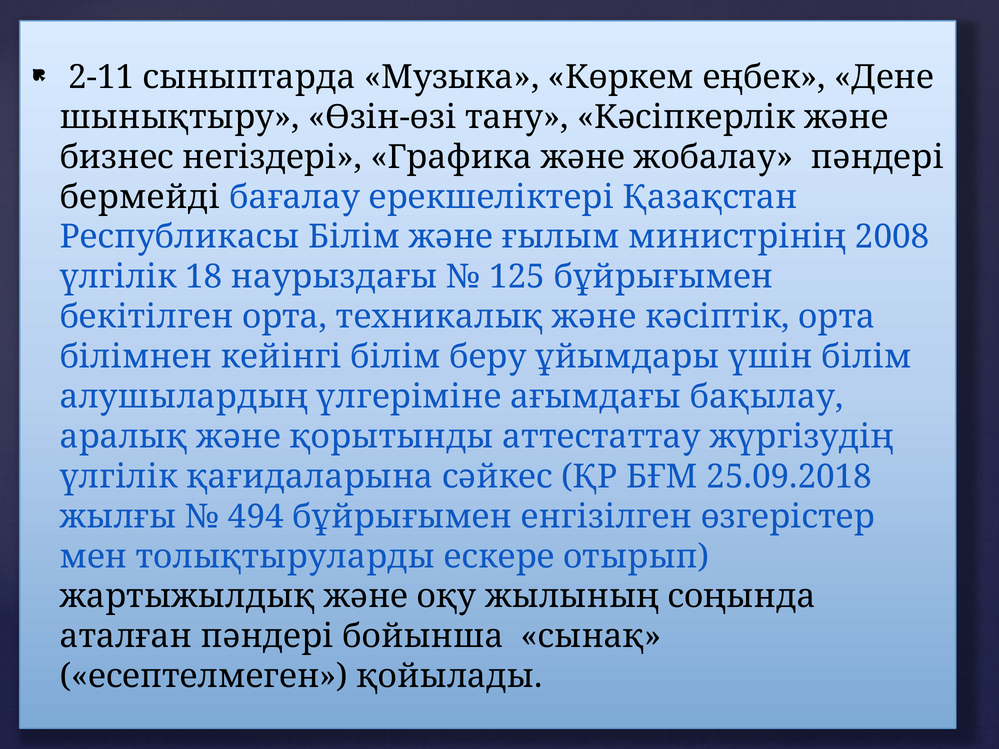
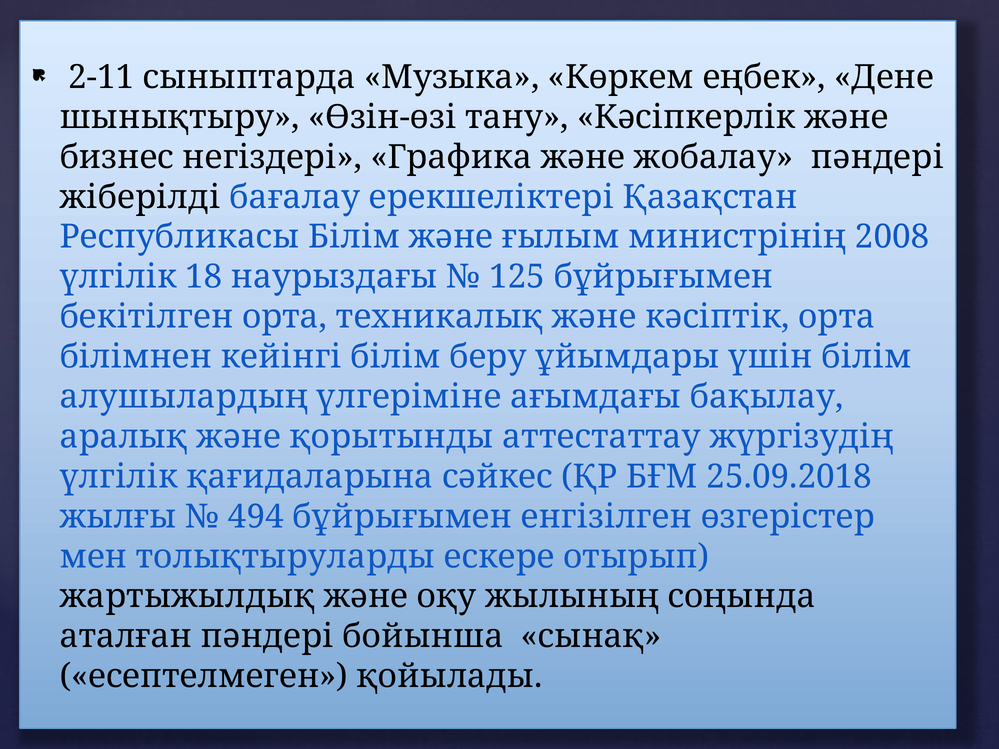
бермейді: бермейді -> жіберілді
